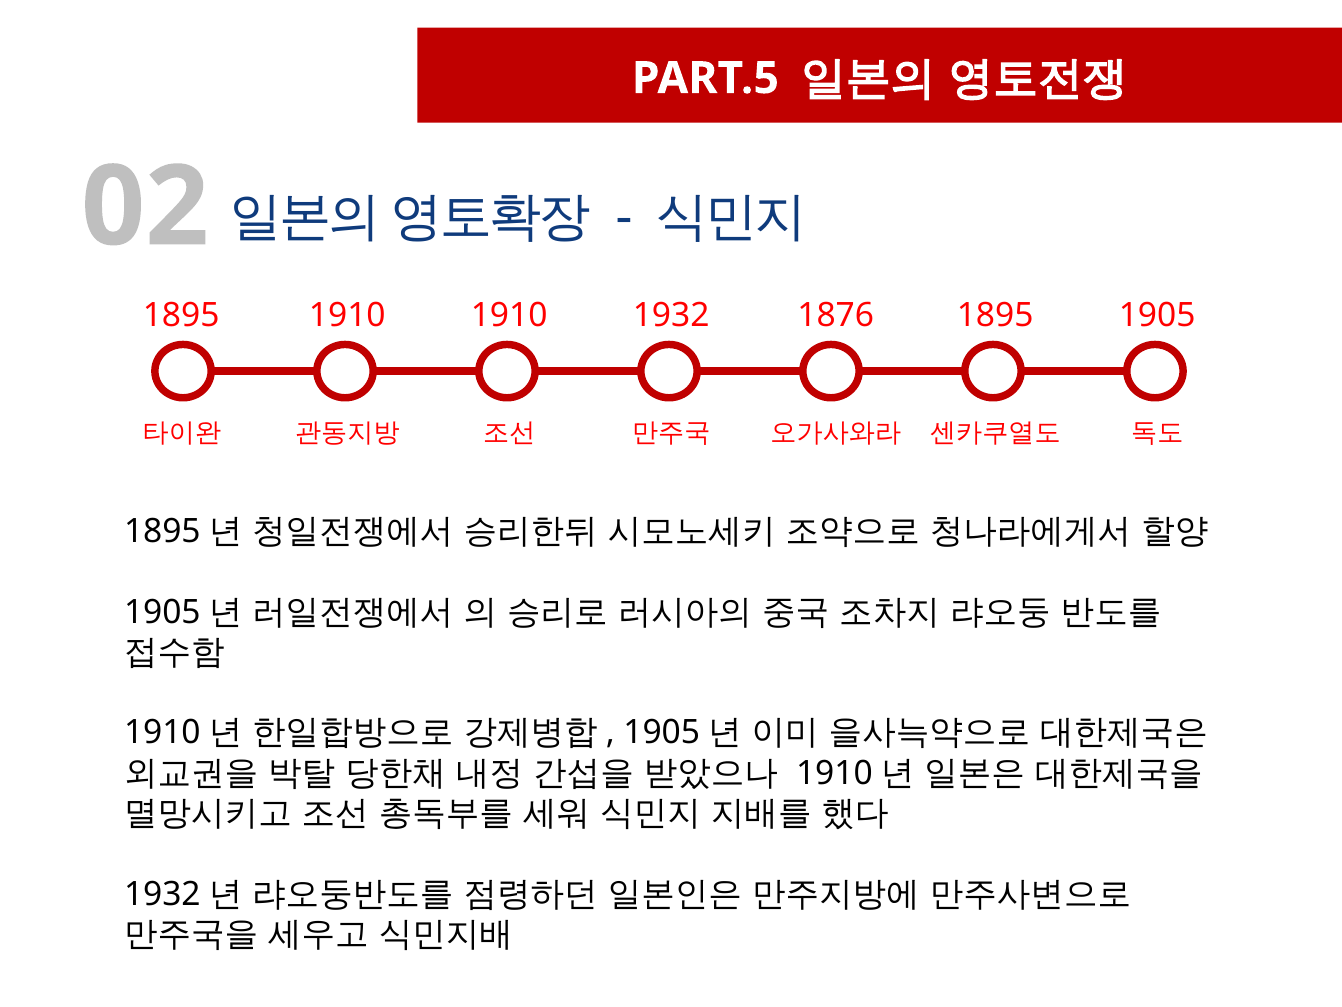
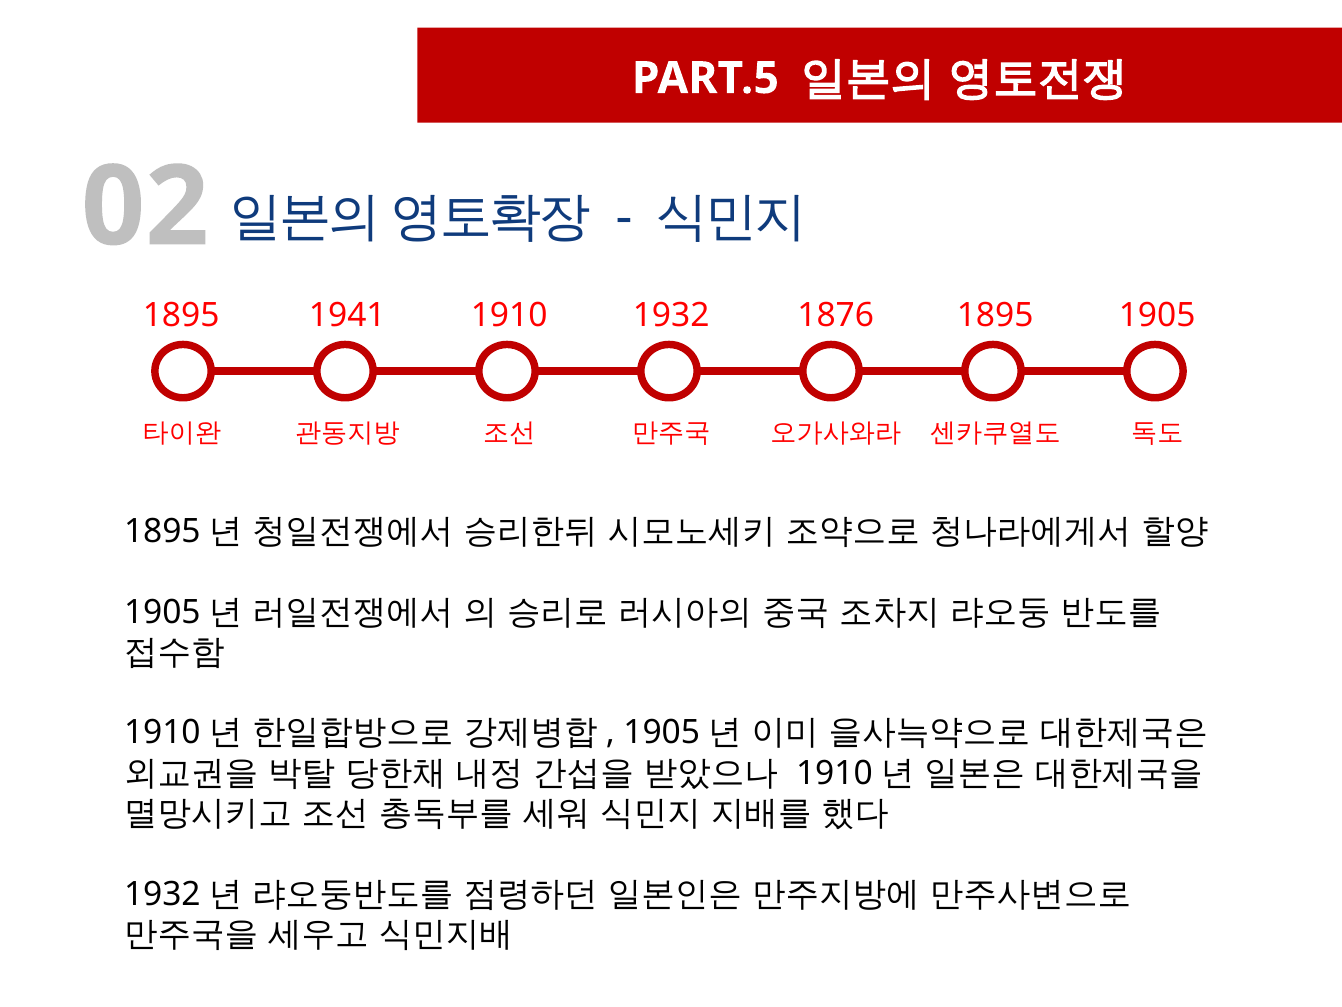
1895 1910: 1910 -> 1941
